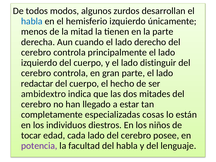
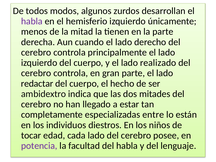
habla at (32, 21) colour: blue -> purple
distinguir: distinguir -> realizado
cosas: cosas -> entre
